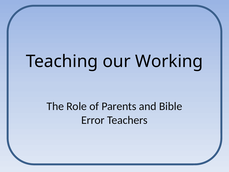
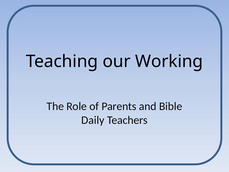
Error: Error -> Daily
